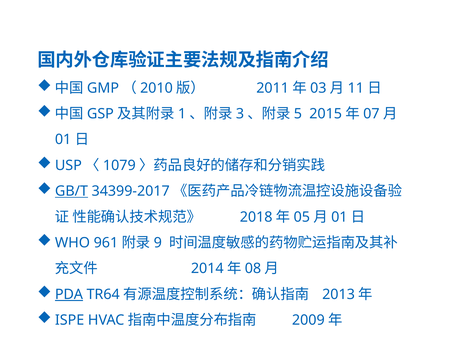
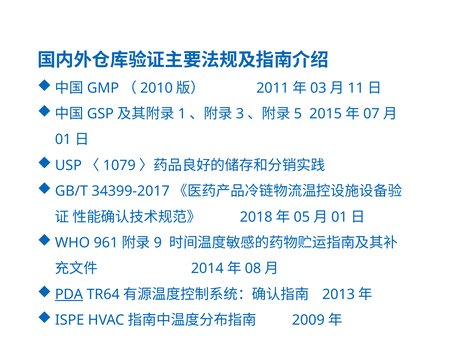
GB/T underline: present -> none
